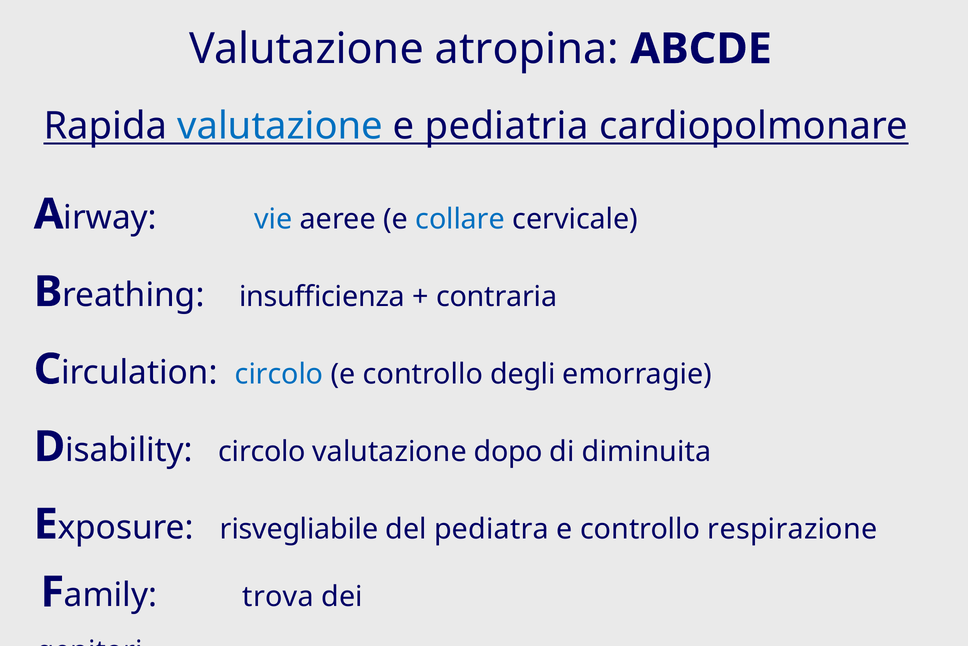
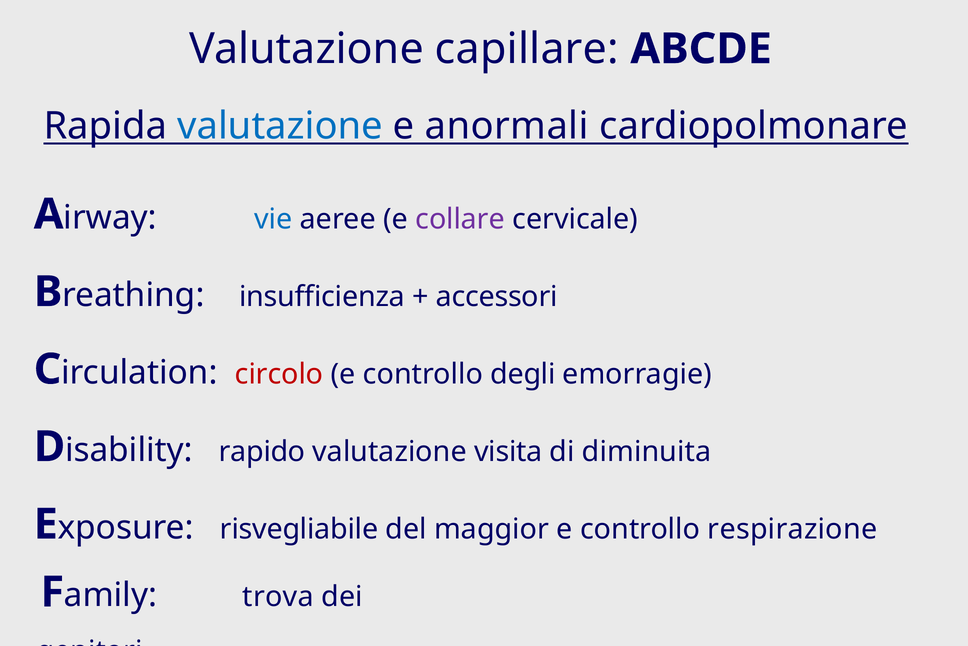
atropina: atropina -> capillare
pediatria: pediatria -> anormali
collare colour: blue -> purple
contraria: contraria -> accessori
circolo at (279, 374) colour: blue -> red
Disability circolo: circolo -> rapido
dopo: dopo -> visita
pediatra: pediatra -> maggior
